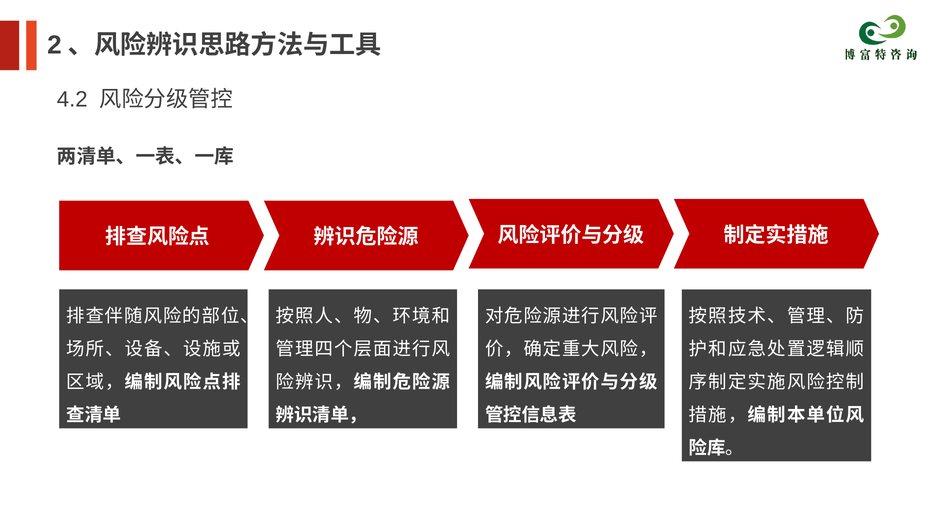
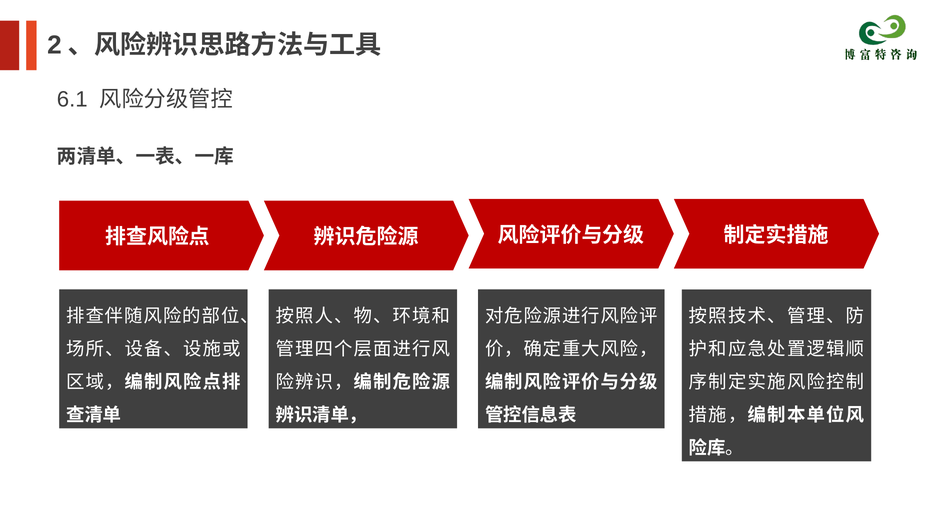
4.2: 4.2 -> 6.1
